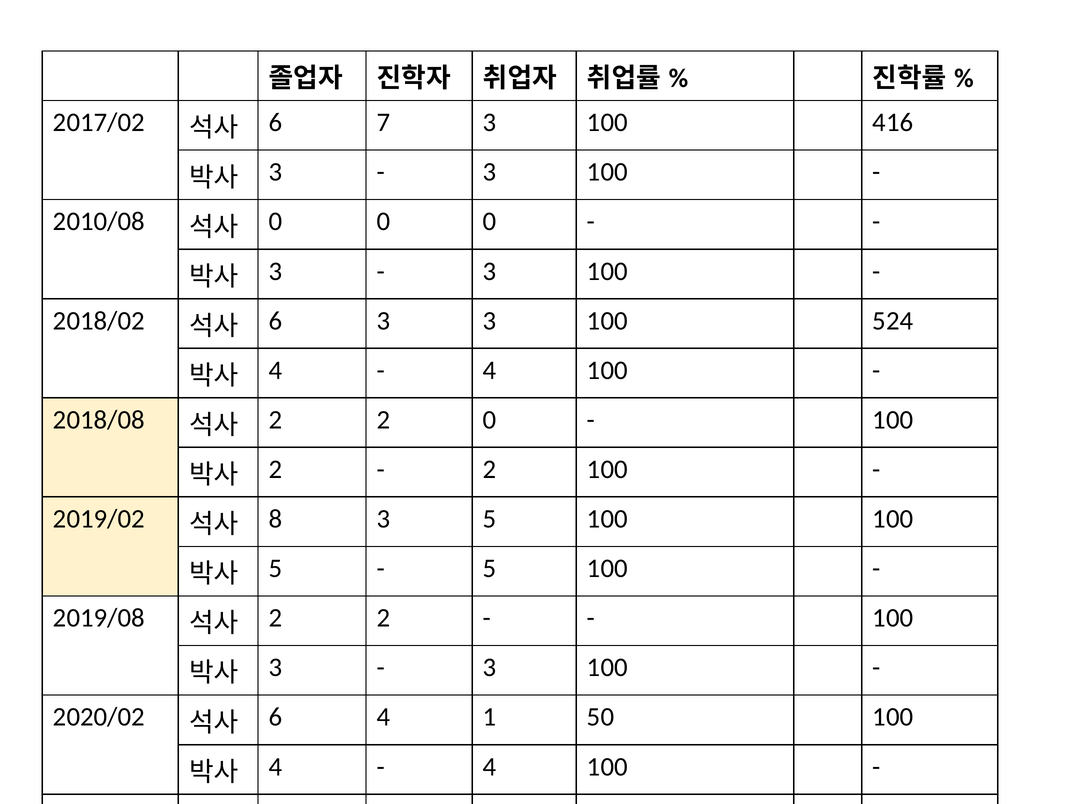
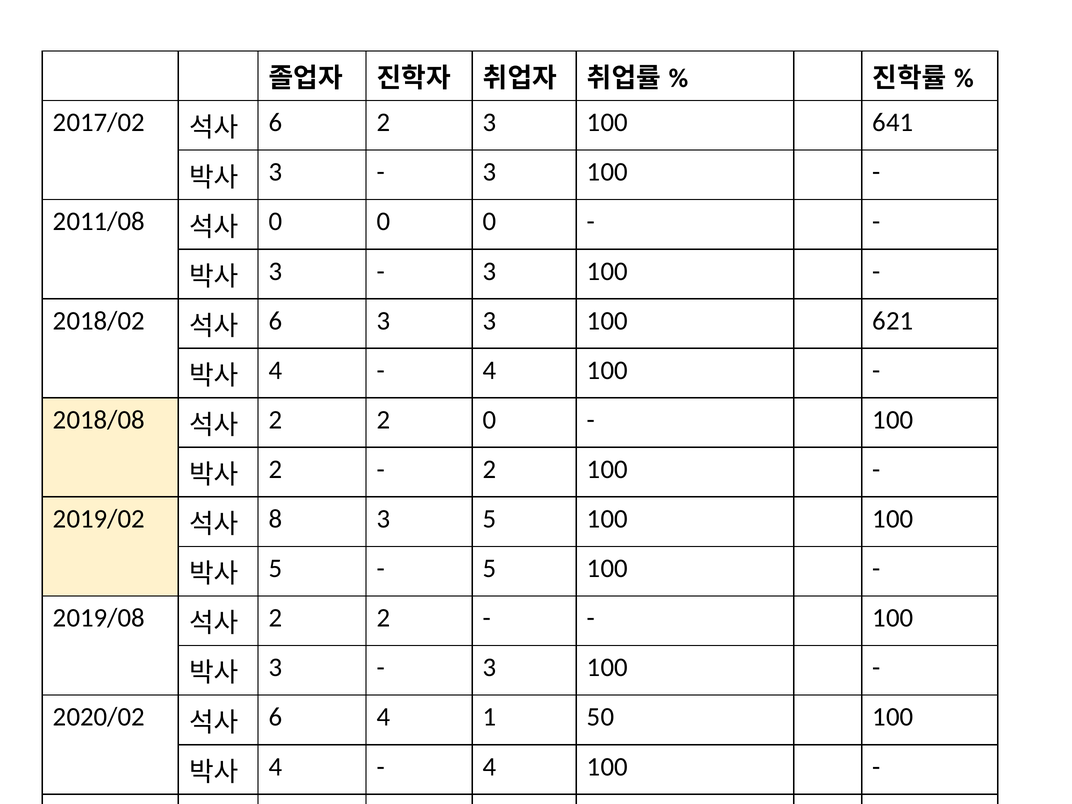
6 7: 7 -> 2
416: 416 -> 641
2010/08: 2010/08 -> 2011/08
524: 524 -> 621
